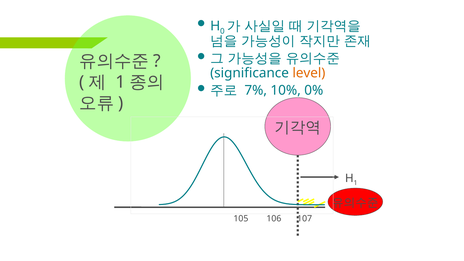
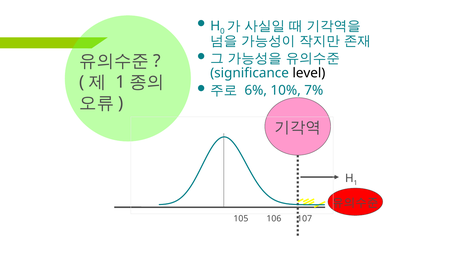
level colour: orange -> black
7%: 7% -> 6%
0%: 0% -> 7%
